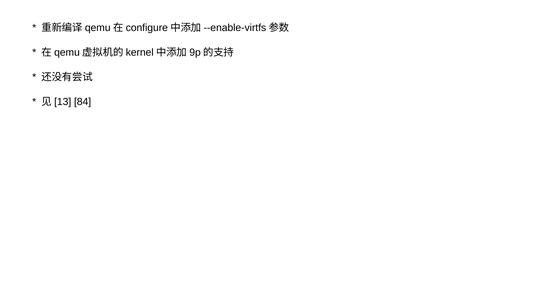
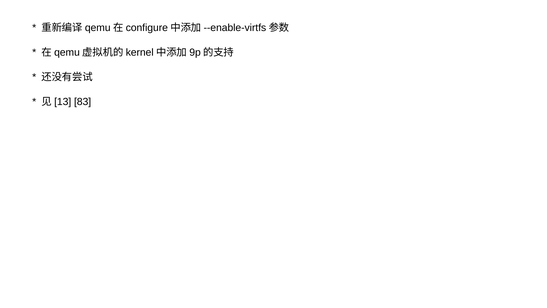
84: 84 -> 83
